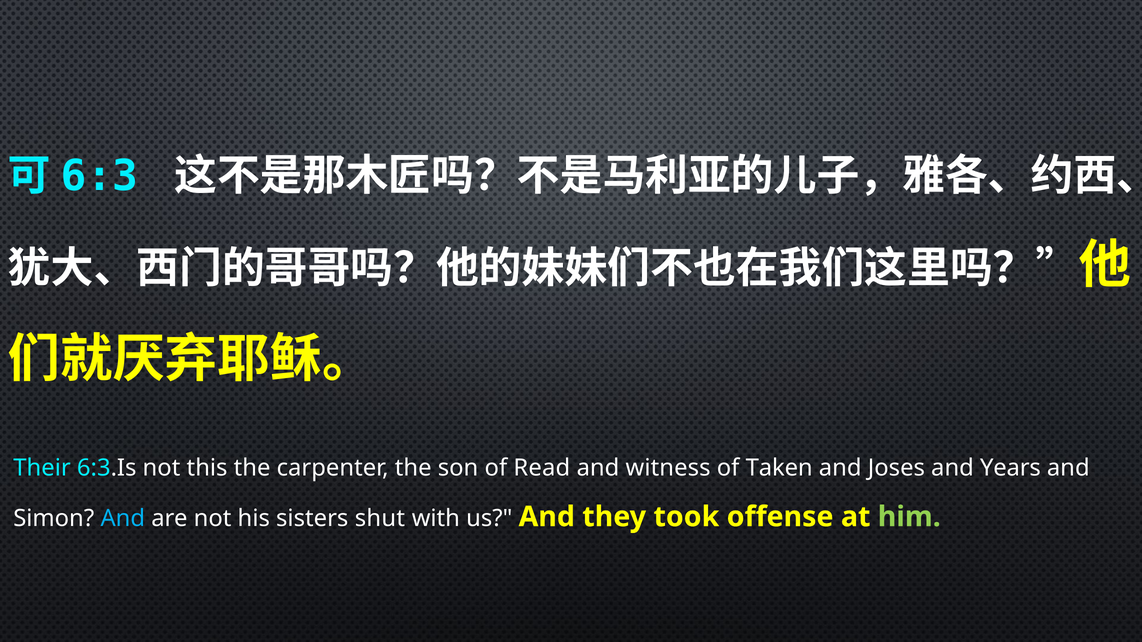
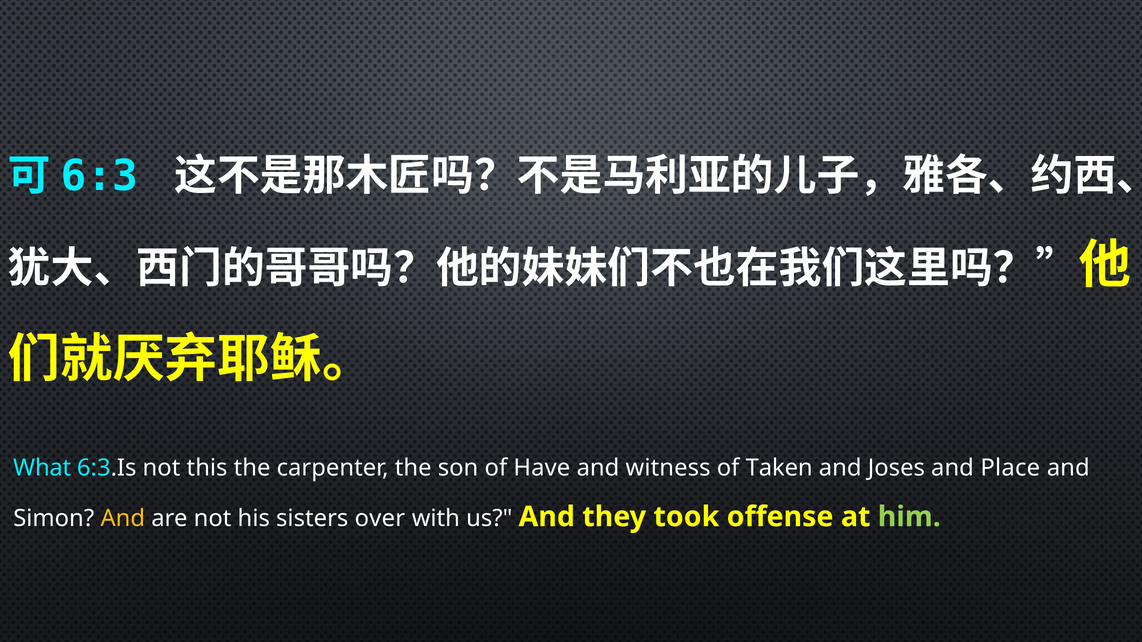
Their: Their -> What
Read: Read -> Have
Years: Years -> Place
And at (123, 519) colour: light blue -> yellow
shut: shut -> over
